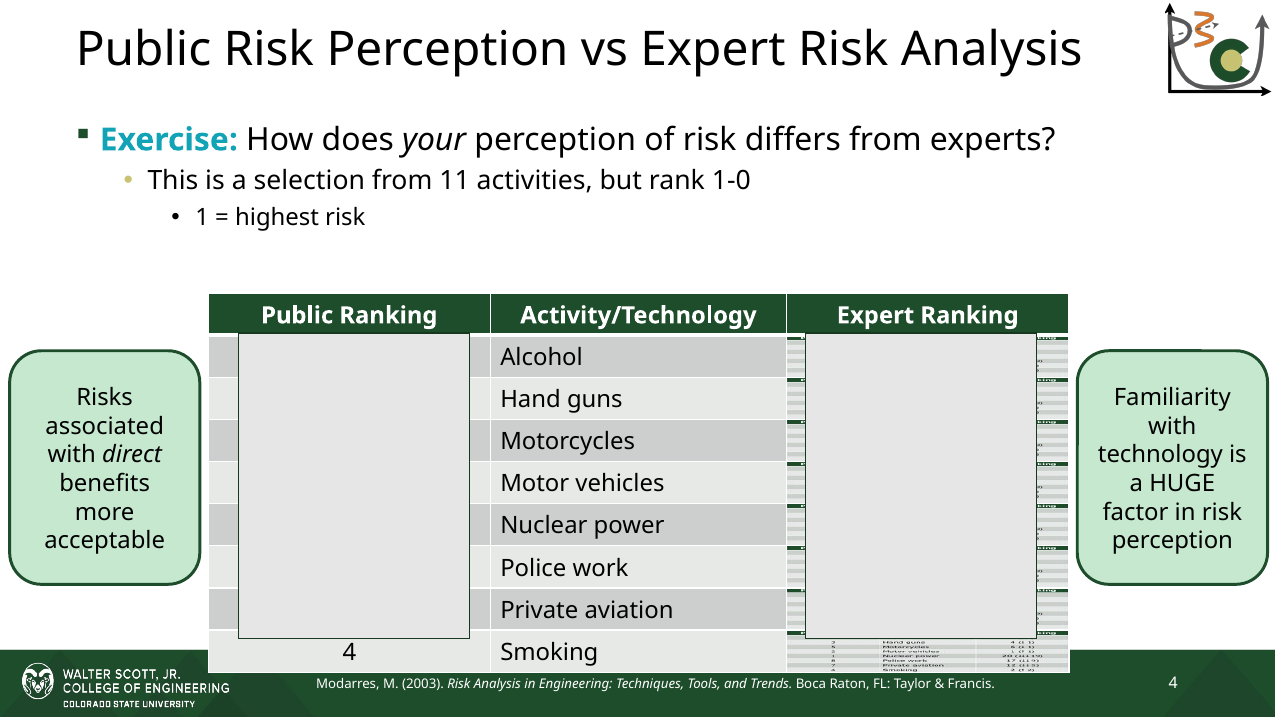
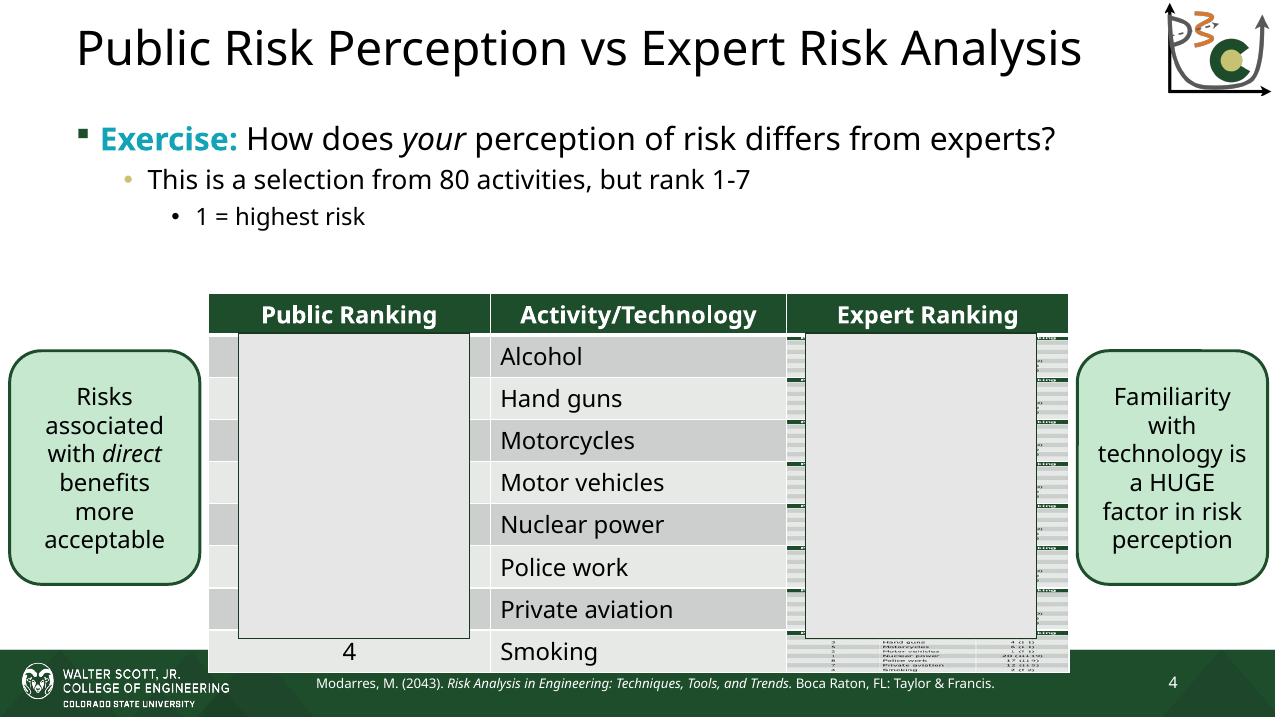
11: 11 -> 80
1-0: 1-0 -> 1-7
2003: 2003 -> 2043
